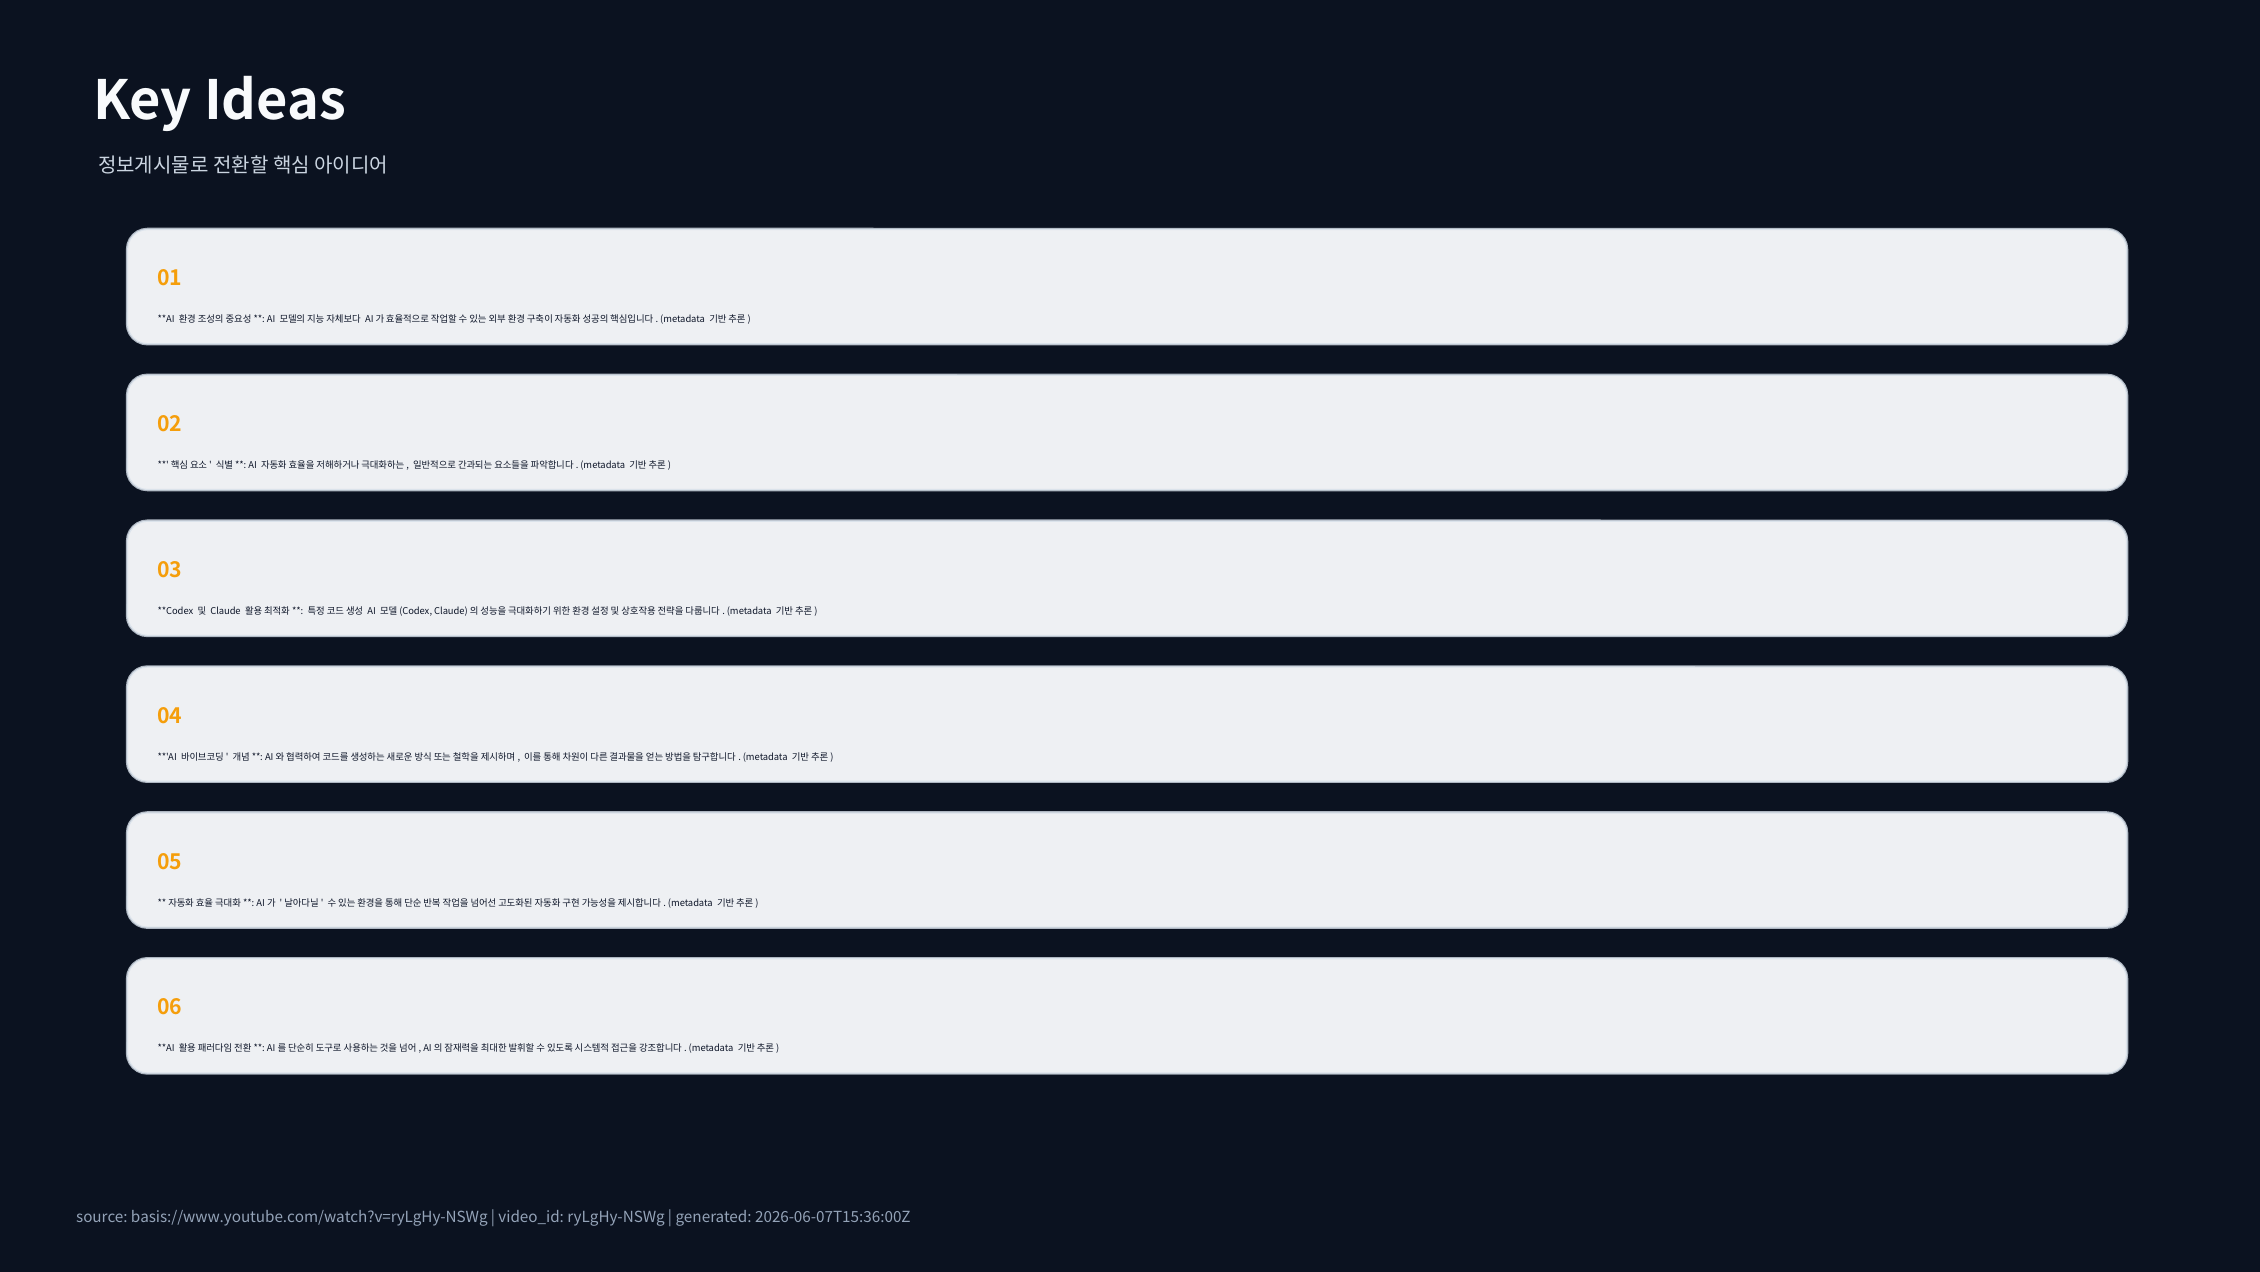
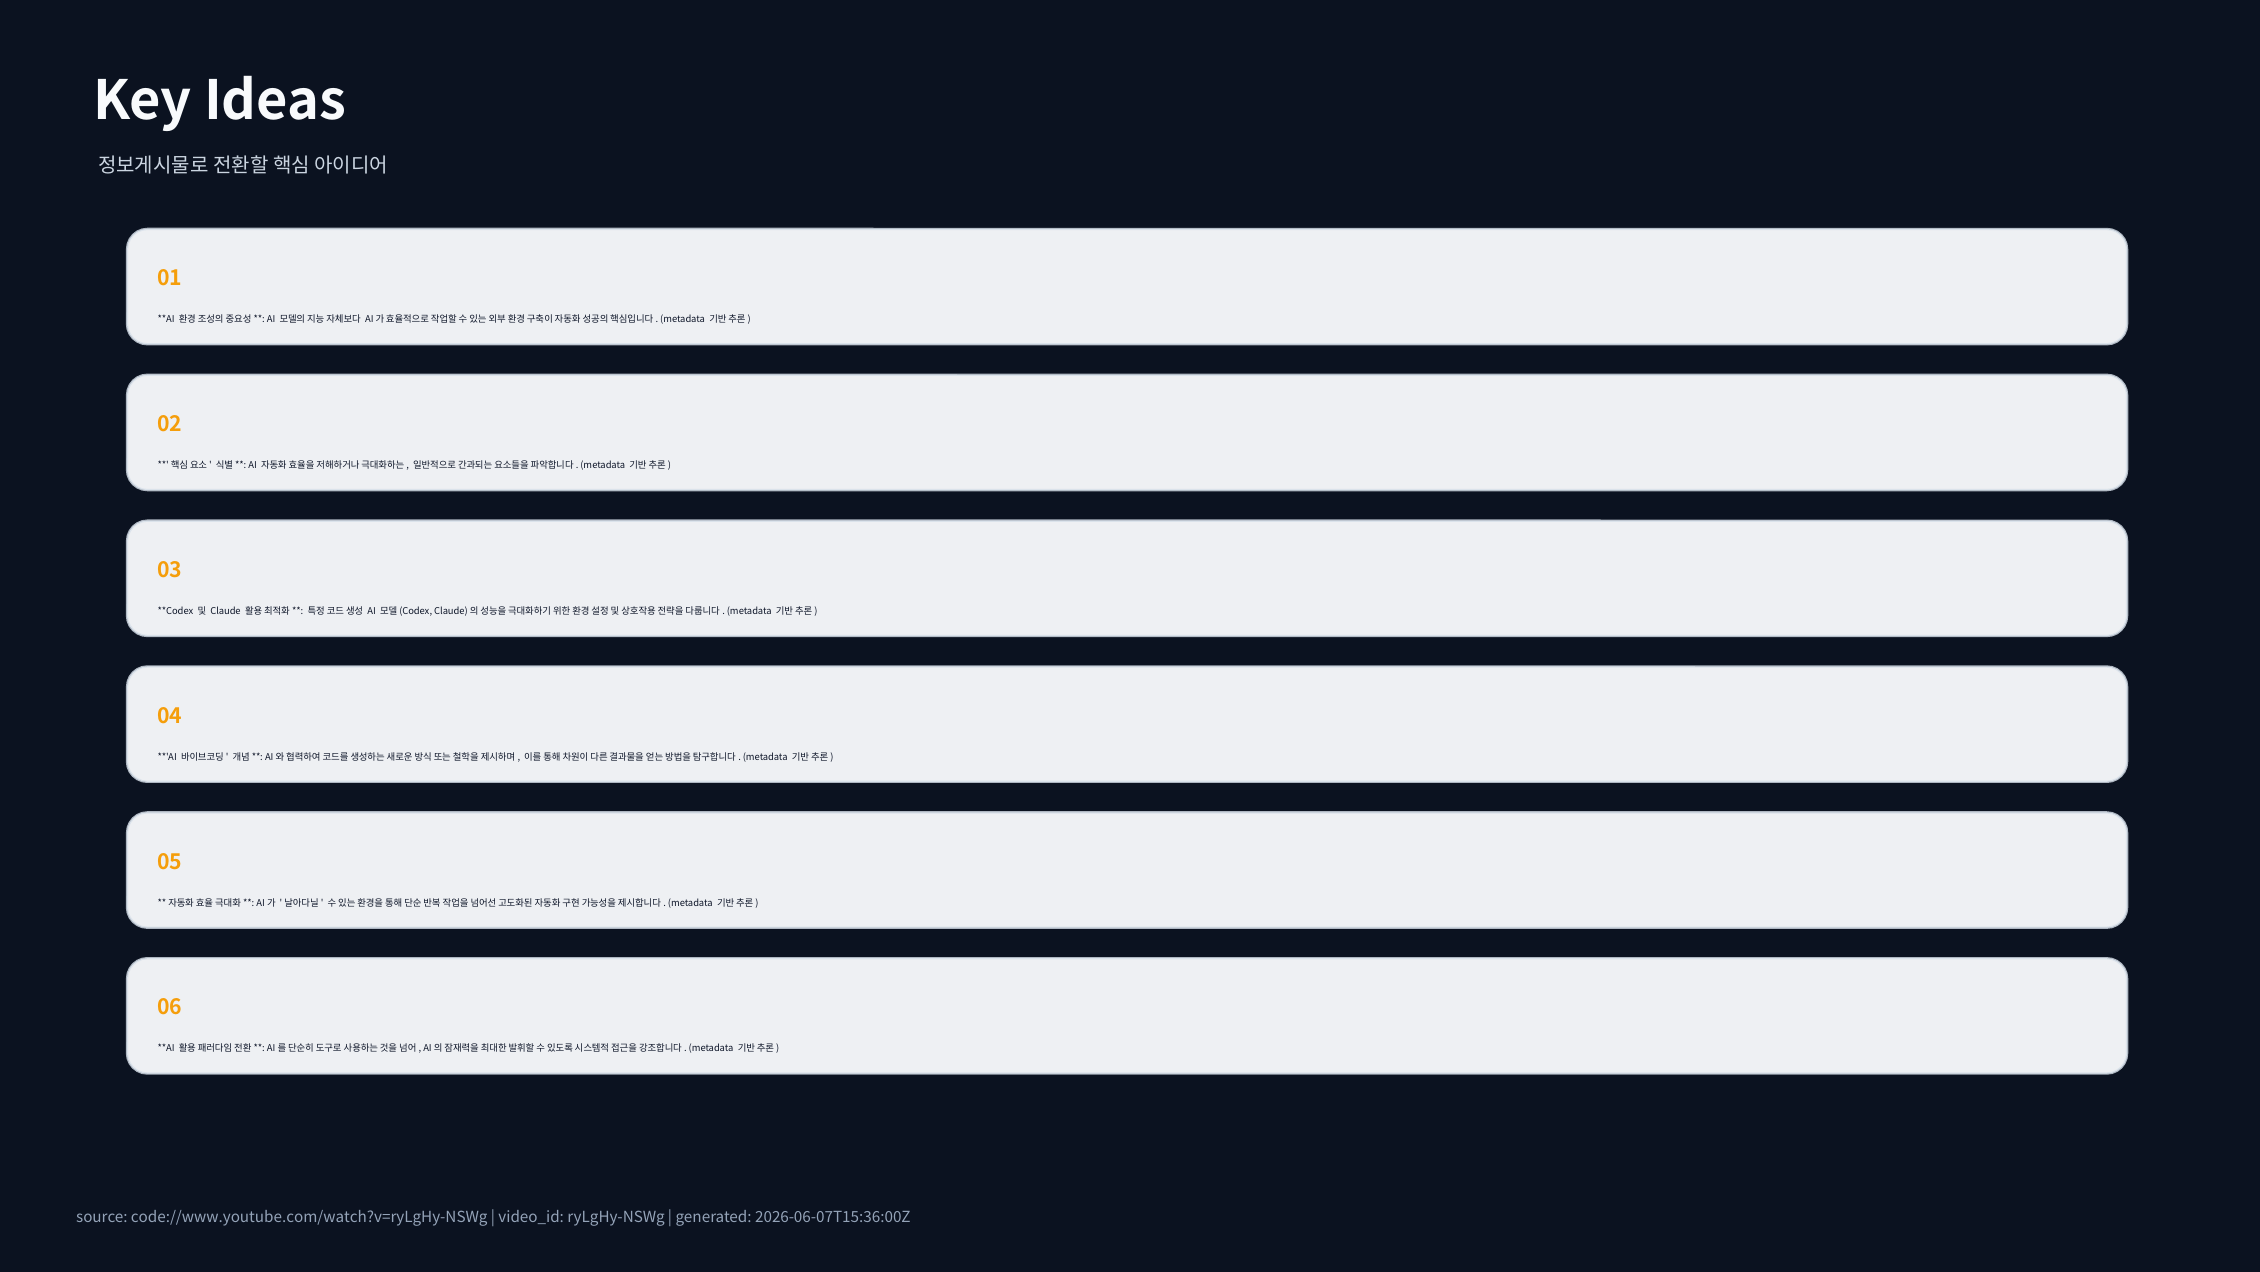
basis://www.youtube.com/watch?v=ryLgHy-NSWg: basis://www.youtube.com/watch?v=ryLgHy-NSWg -> code://www.youtube.com/watch?v=ryLgHy-NSWg
